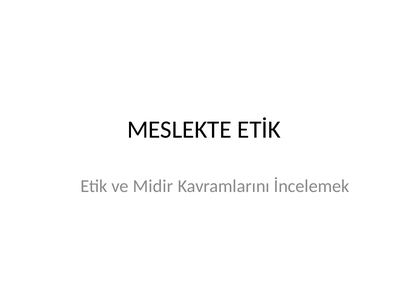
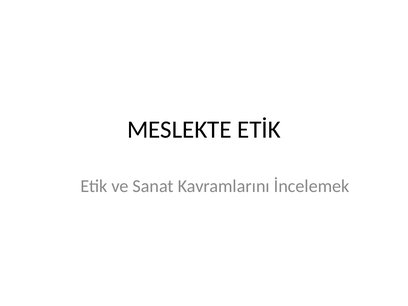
Midir: Midir -> Sanat
